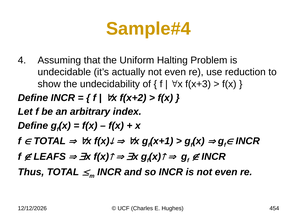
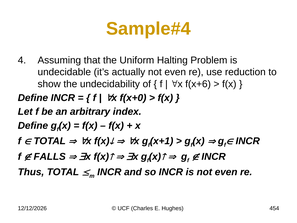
f(x+3: f(x+3 -> f(x+6
f(x+2: f(x+2 -> f(x+0
LEAFS: LEAFS -> FALLS
